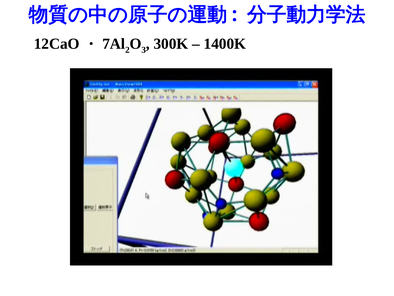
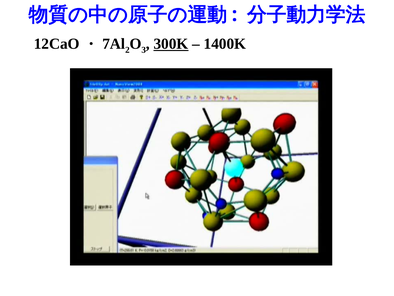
300K underline: none -> present
